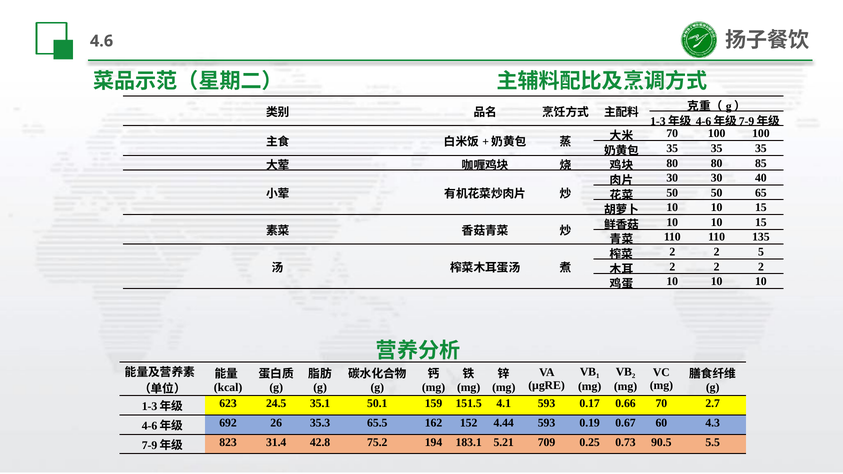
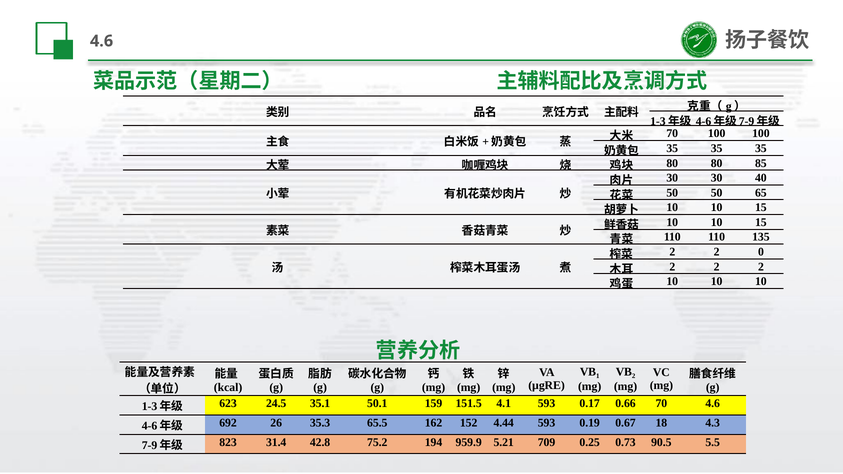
5: 5 -> 0
70 2.7: 2.7 -> 4.6
60: 60 -> 18
183.1: 183.1 -> 959.9
